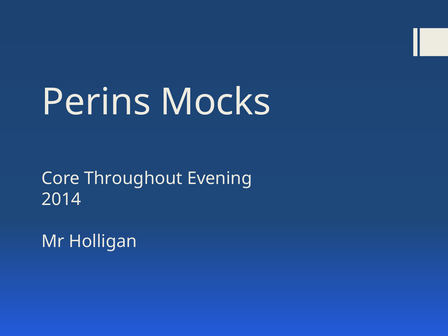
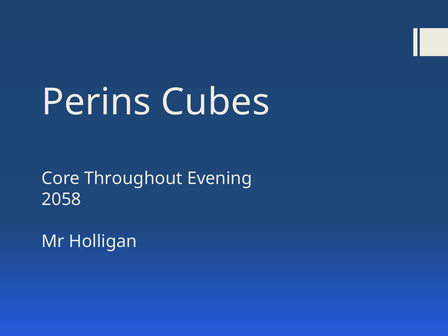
Mocks: Mocks -> Cubes
2014: 2014 -> 2058
